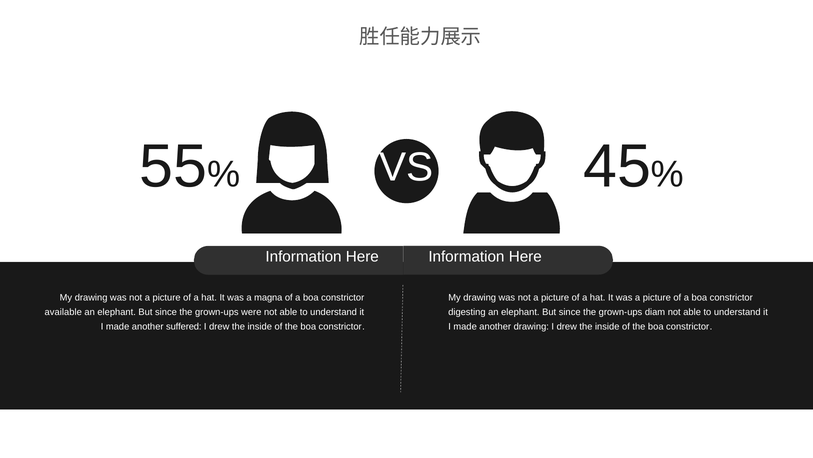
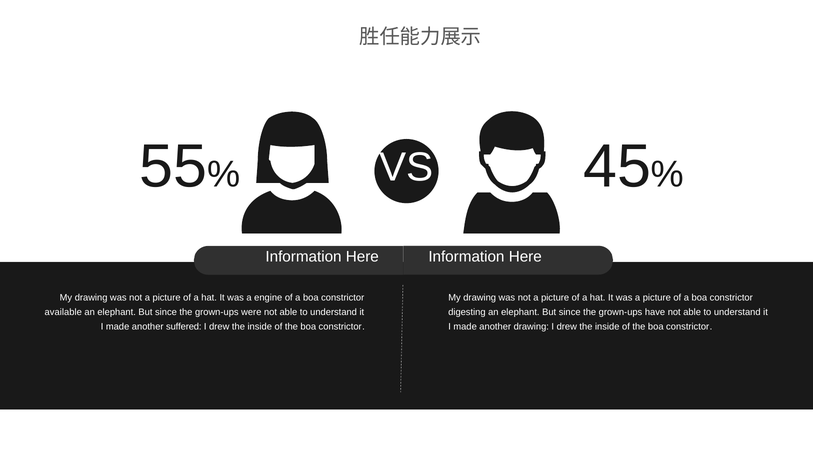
magna: magna -> engine
diam: diam -> have
